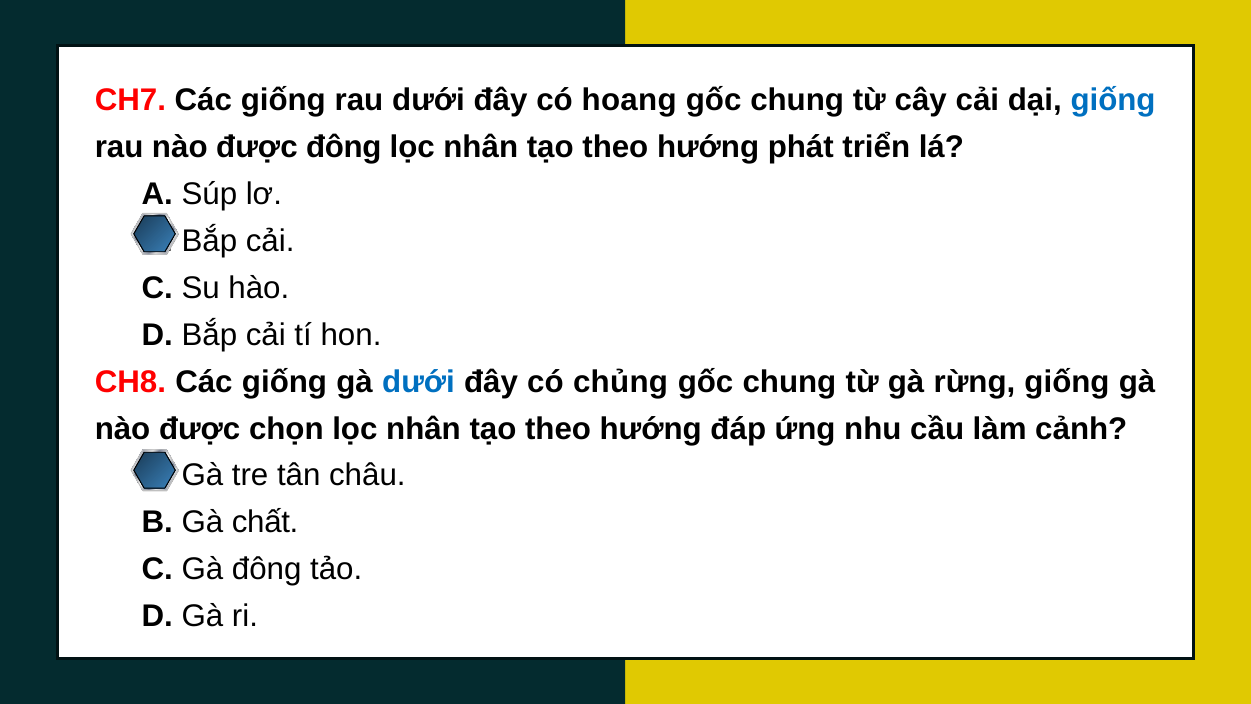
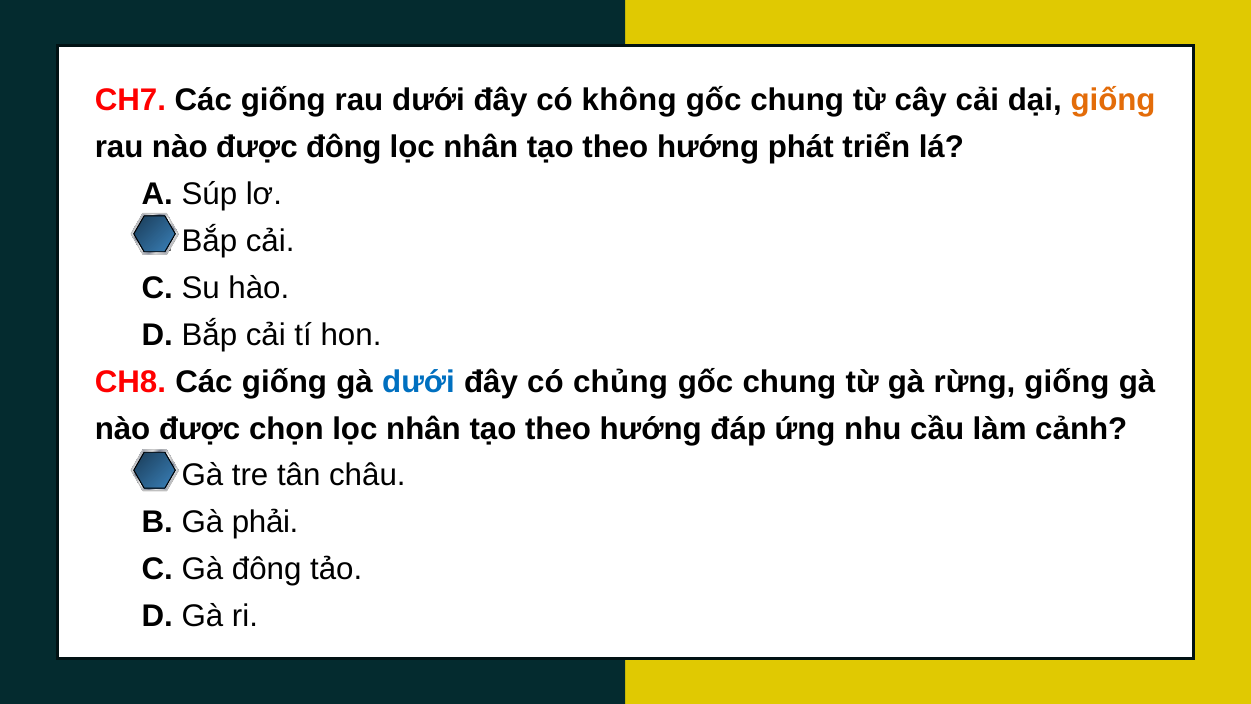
hoang: hoang -> không
giống at (1113, 100) colour: blue -> orange
chất: chất -> phải
